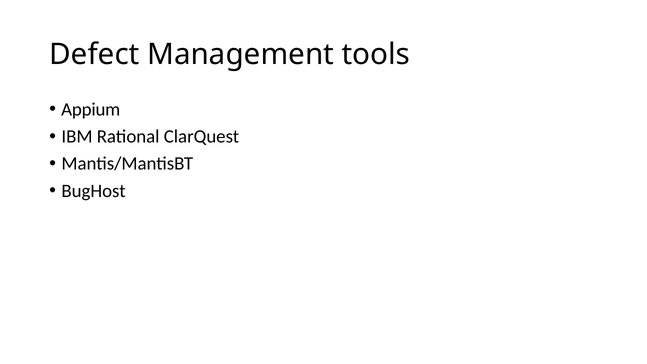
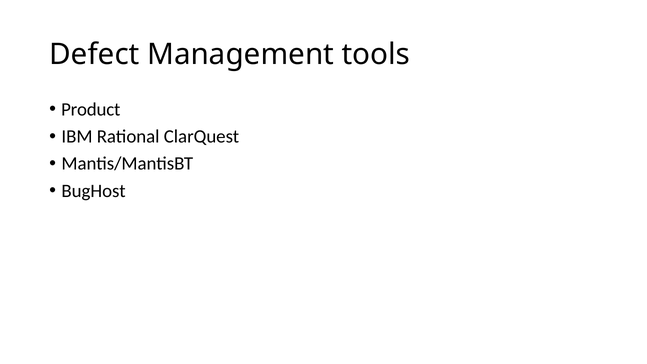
Appium: Appium -> Product
